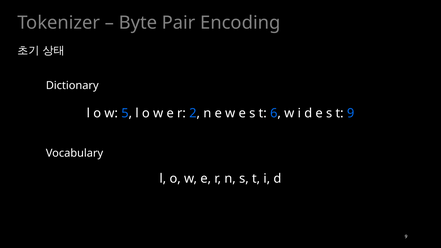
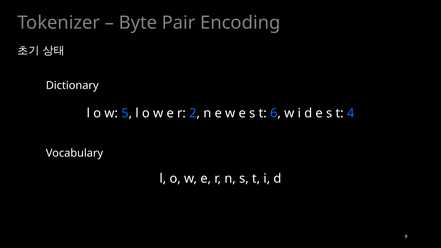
t 9: 9 -> 4
